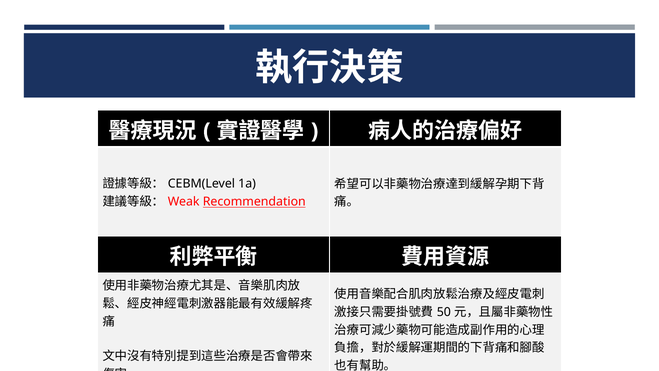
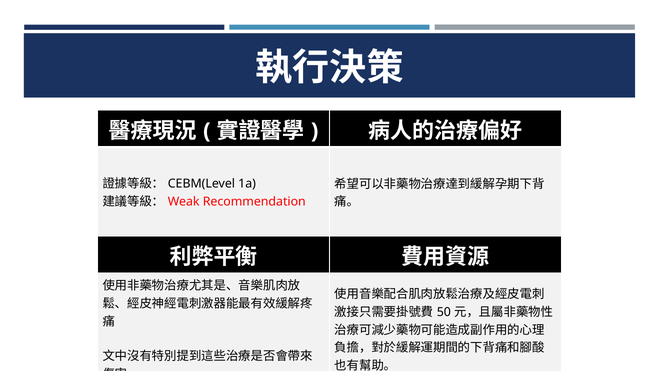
Recommendation underline: present -> none
